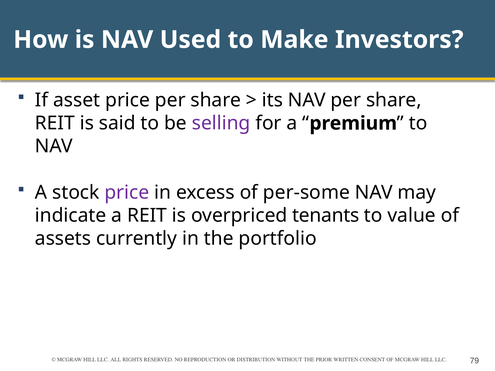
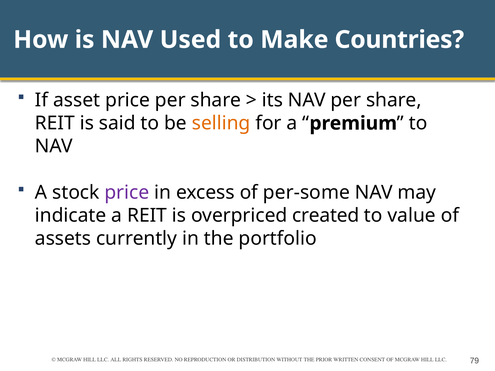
Investors: Investors -> Countries
selling colour: purple -> orange
tenants: tenants -> created
